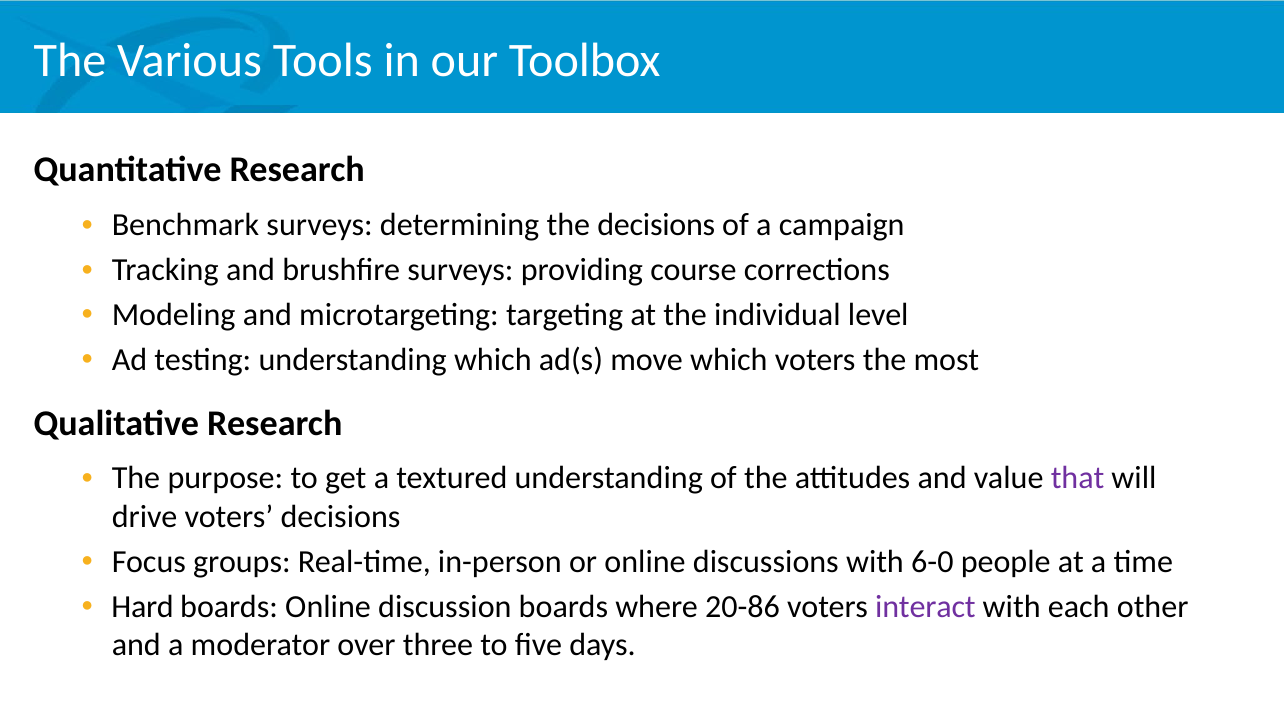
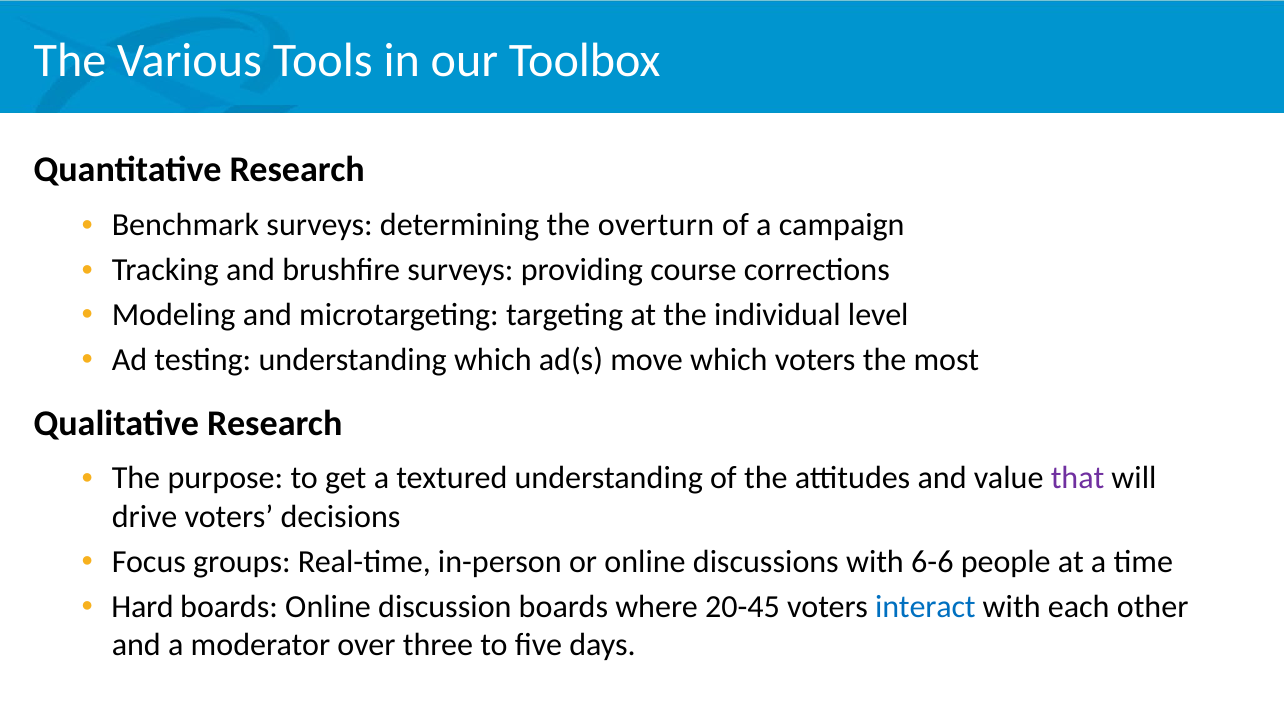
the decisions: decisions -> overturn
6-0: 6-0 -> 6-6
20-86: 20-86 -> 20-45
interact colour: purple -> blue
